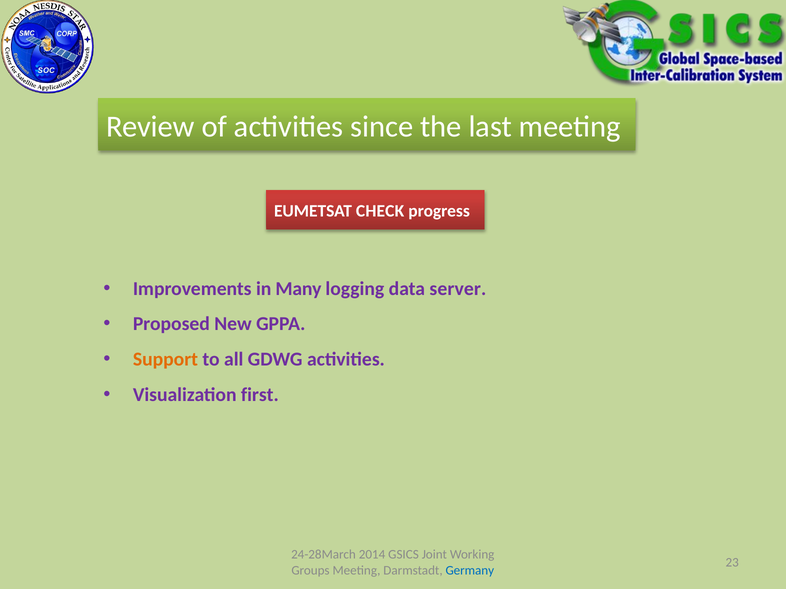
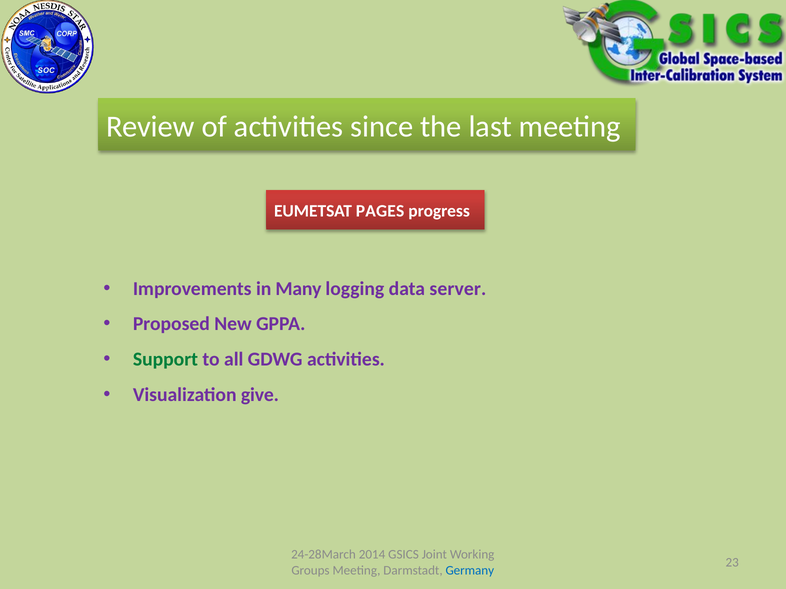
CHECK: CHECK -> PAGES
Support colour: orange -> green
first: first -> give
